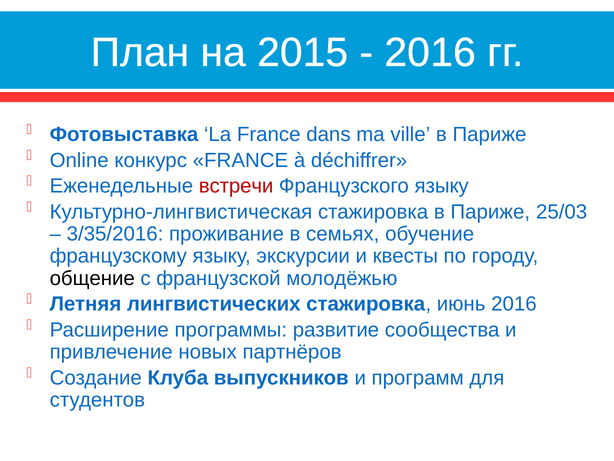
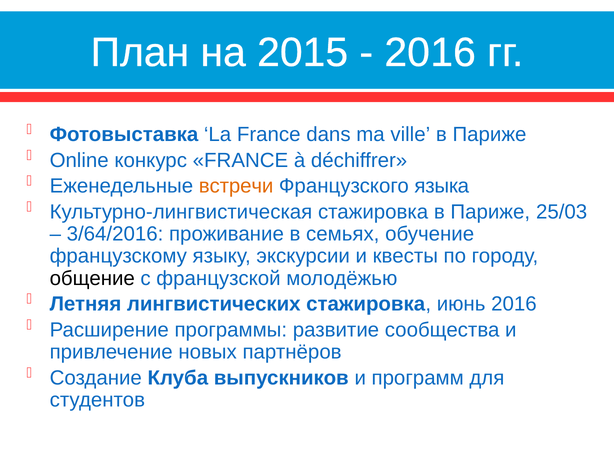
встречи colour: red -> orange
Французского языку: языку -> языка
3/35/2016: 3/35/2016 -> 3/64/2016
